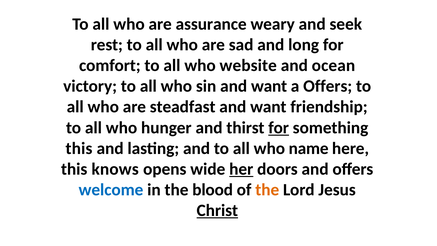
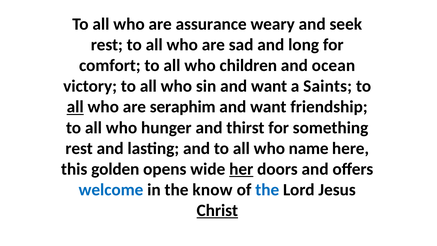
website: website -> children
a Offers: Offers -> Saints
all at (75, 107) underline: none -> present
steadfast: steadfast -> seraphim
for at (279, 128) underline: present -> none
this at (79, 148): this -> rest
knows: knows -> golden
blood: blood -> know
the at (267, 190) colour: orange -> blue
